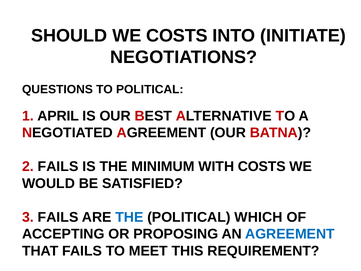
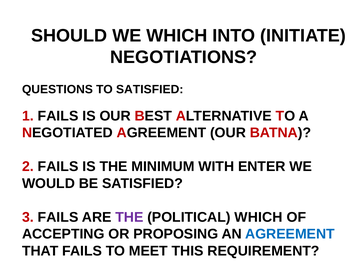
WE COSTS: COSTS -> WHICH
TO POLITICAL: POLITICAL -> SATISFIED
1 APRIL: APRIL -> FAILS
WITH COSTS: COSTS -> ENTER
THE at (129, 217) colour: blue -> purple
